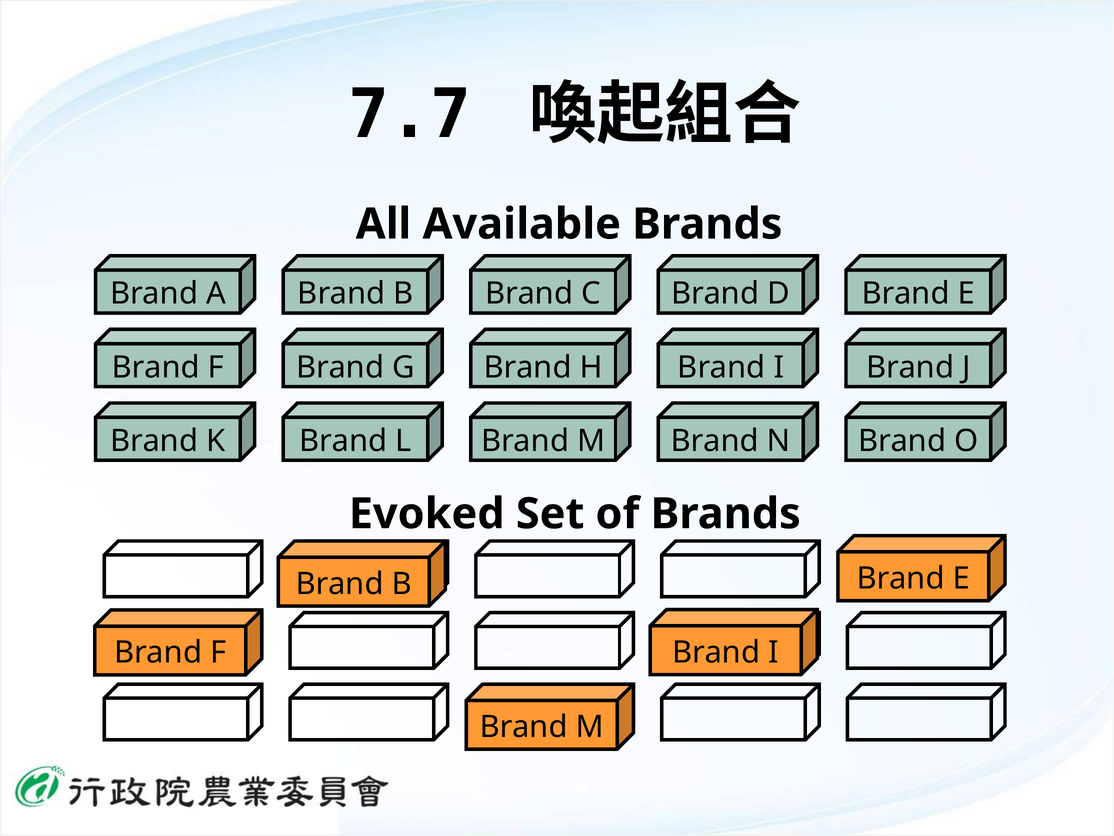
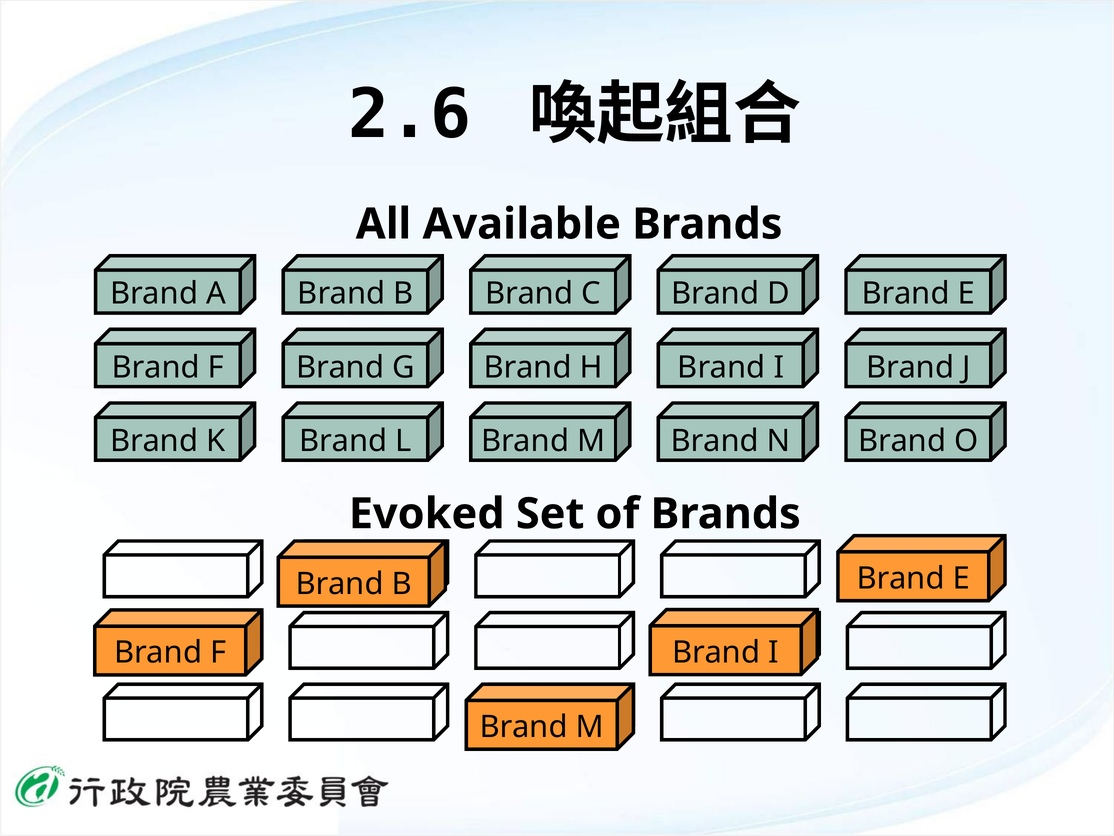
7.7: 7.7 -> 2.6
